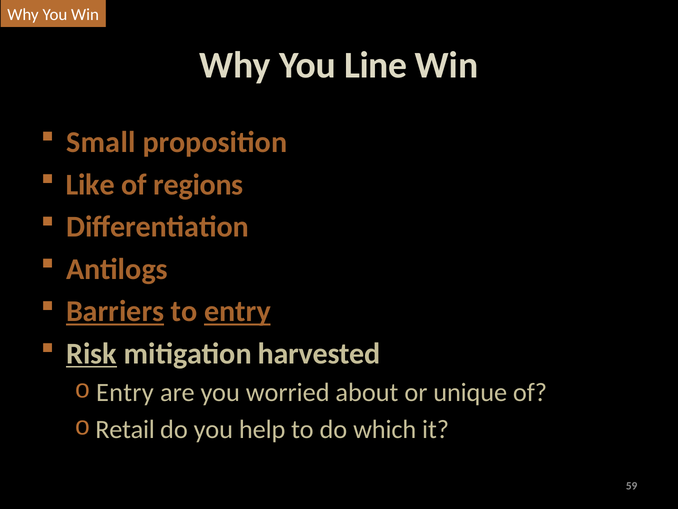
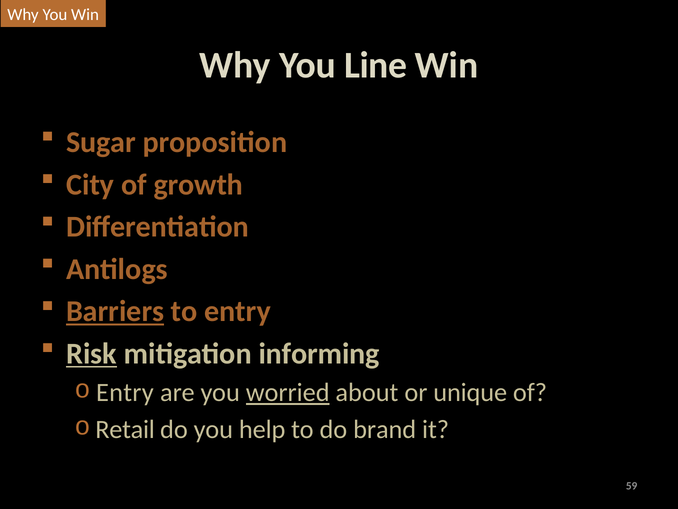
Small: Small -> Sugar
Like: Like -> City
regions: regions -> growth
entry at (237, 311) underline: present -> none
harvested: harvested -> informing
worried underline: none -> present
which: which -> brand
